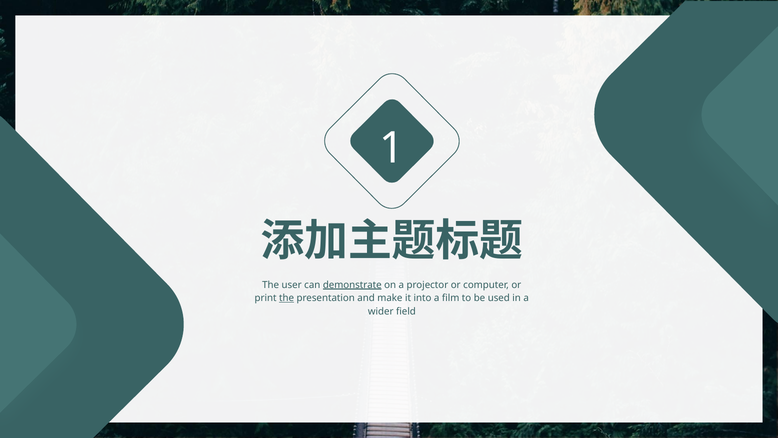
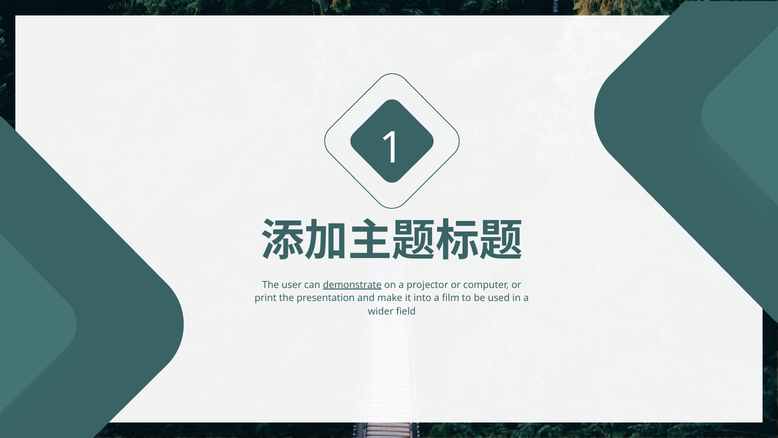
the at (287, 298) underline: present -> none
